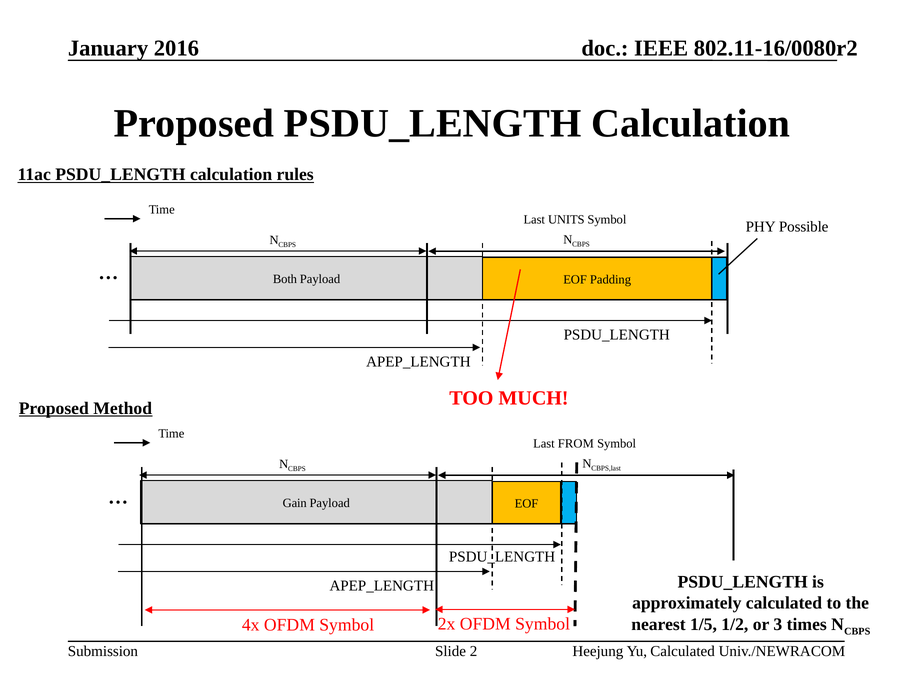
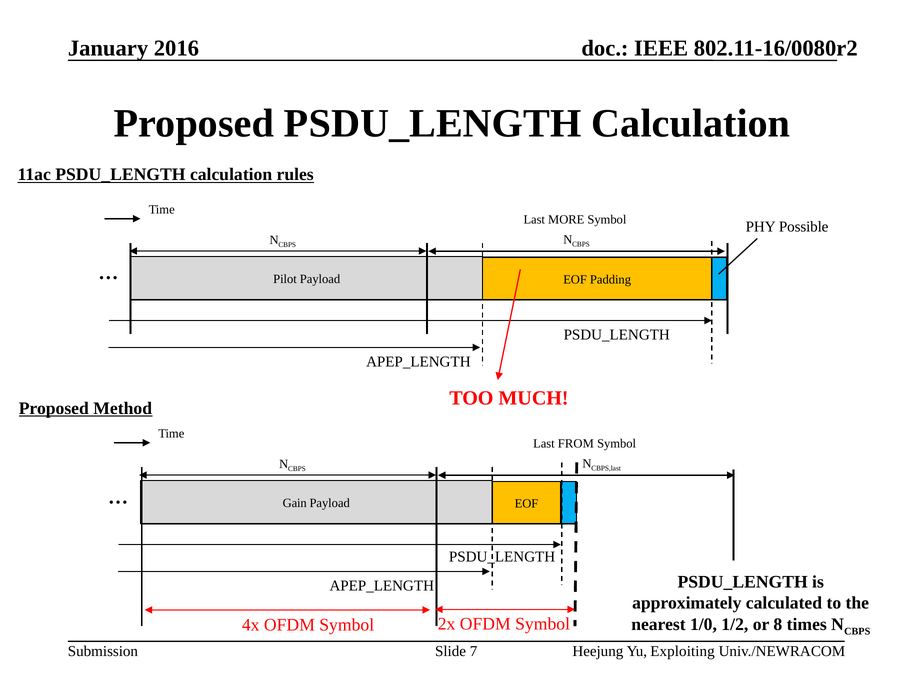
UNITS: UNITS -> MORE
Both: Both -> Pilot
1/5: 1/5 -> 1/0
3: 3 -> 8
2: 2 -> 7
Yu Calculated: Calculated -> Exploiting
